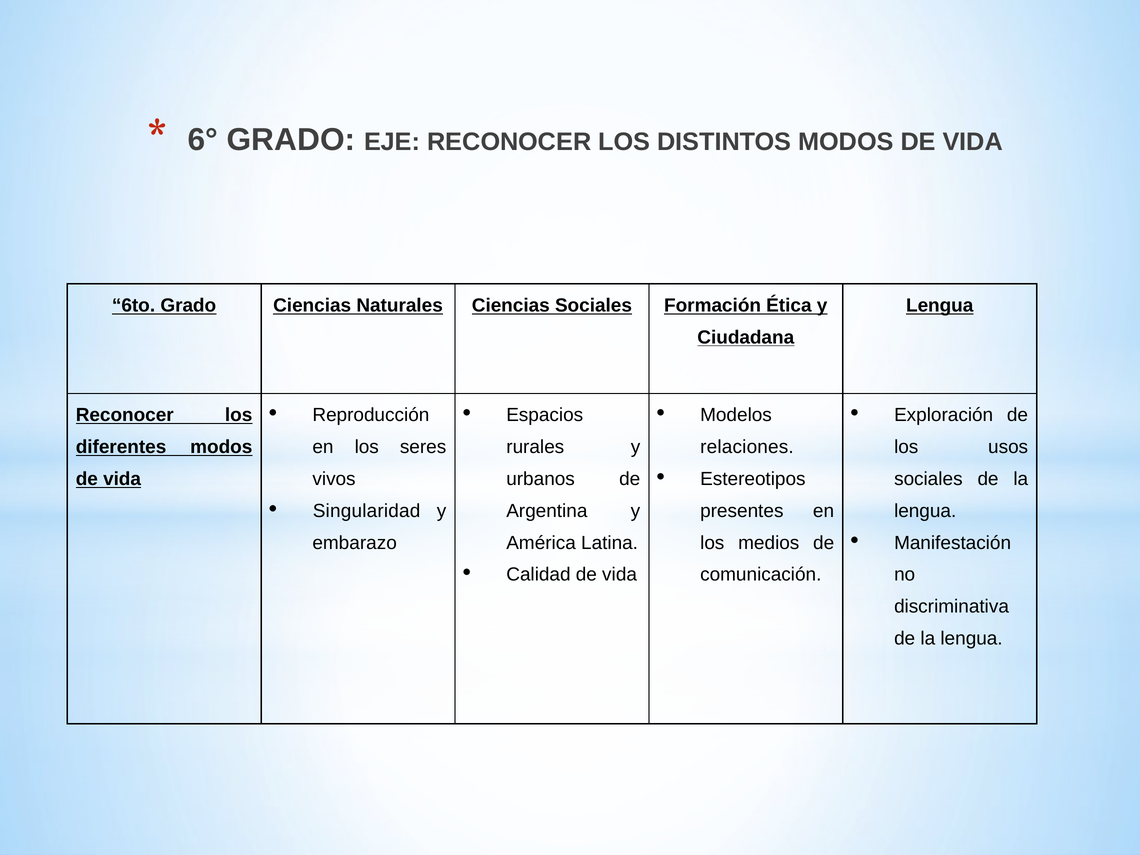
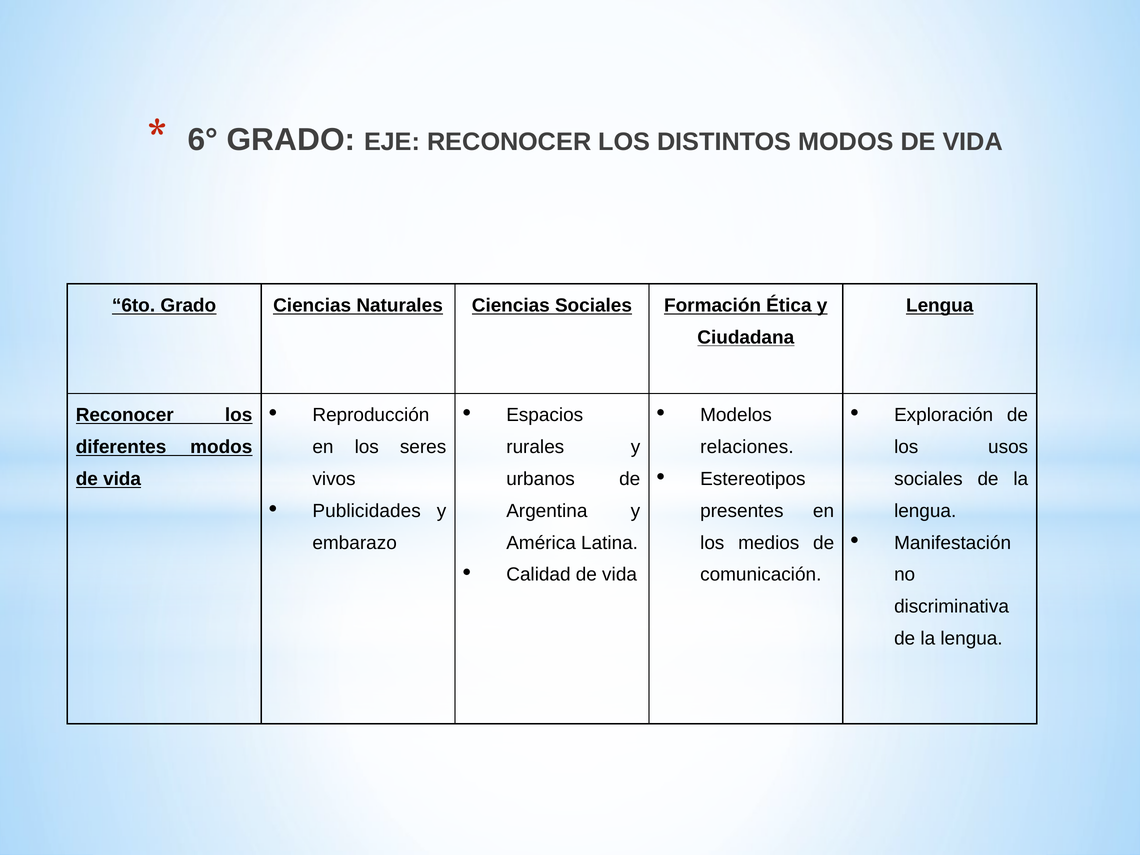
Singularidad: Singularidad -> Publicidades
